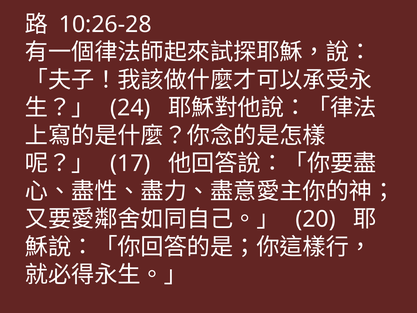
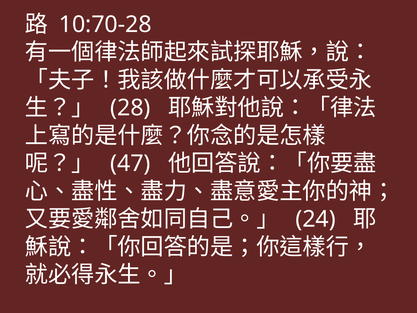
10:26-28: 10:26-28 -> 10:70-28
24: 24 -> 28
17: 17 -> 47
20: 20 -> 24
